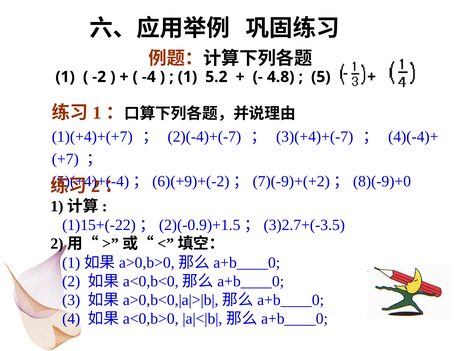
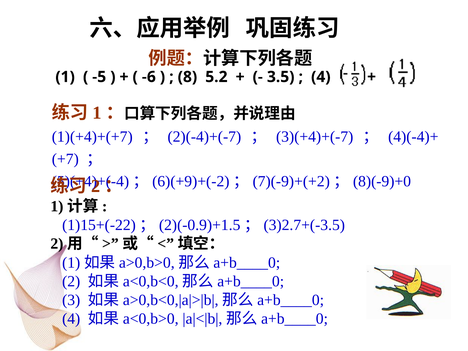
-2: -2 -> -5
-4: -4 -> -6
1 at (187, 77): 1 -> 8
4.8: 4.8 -> 3.5
5 at (321, 77): 5 -> 4
